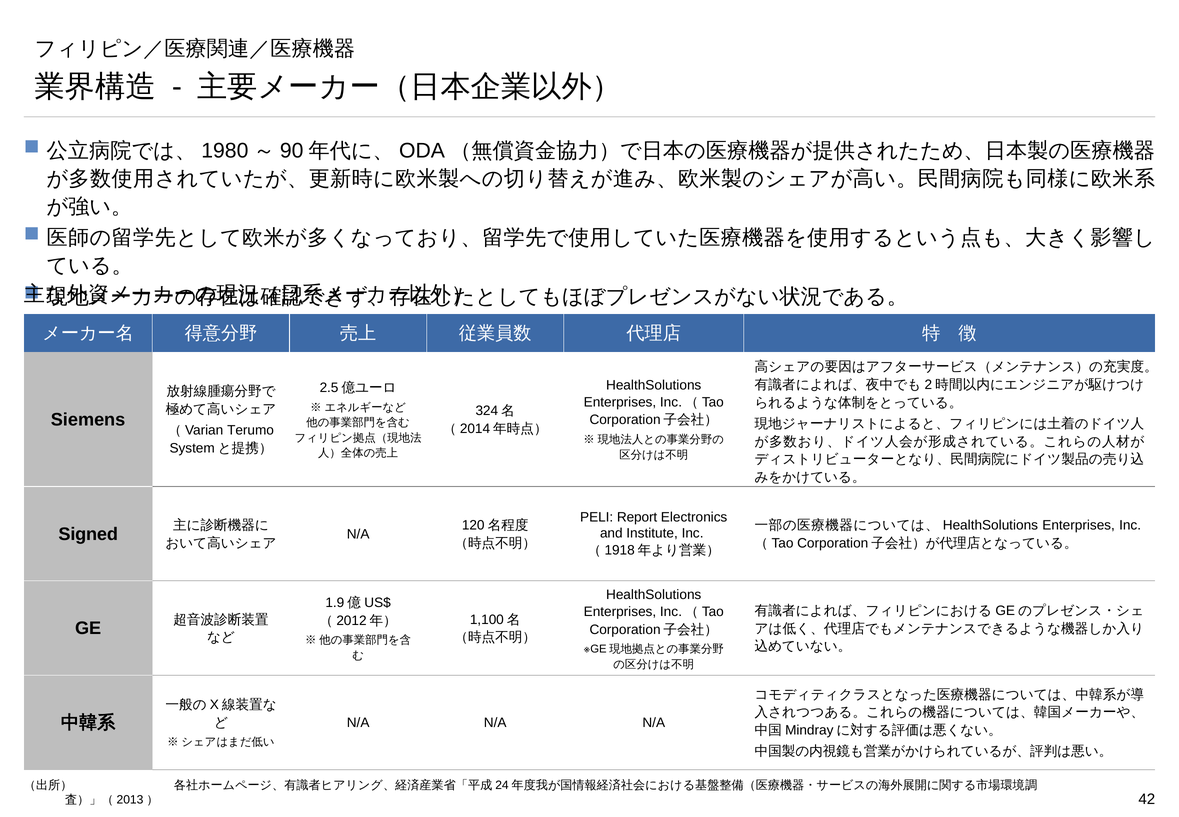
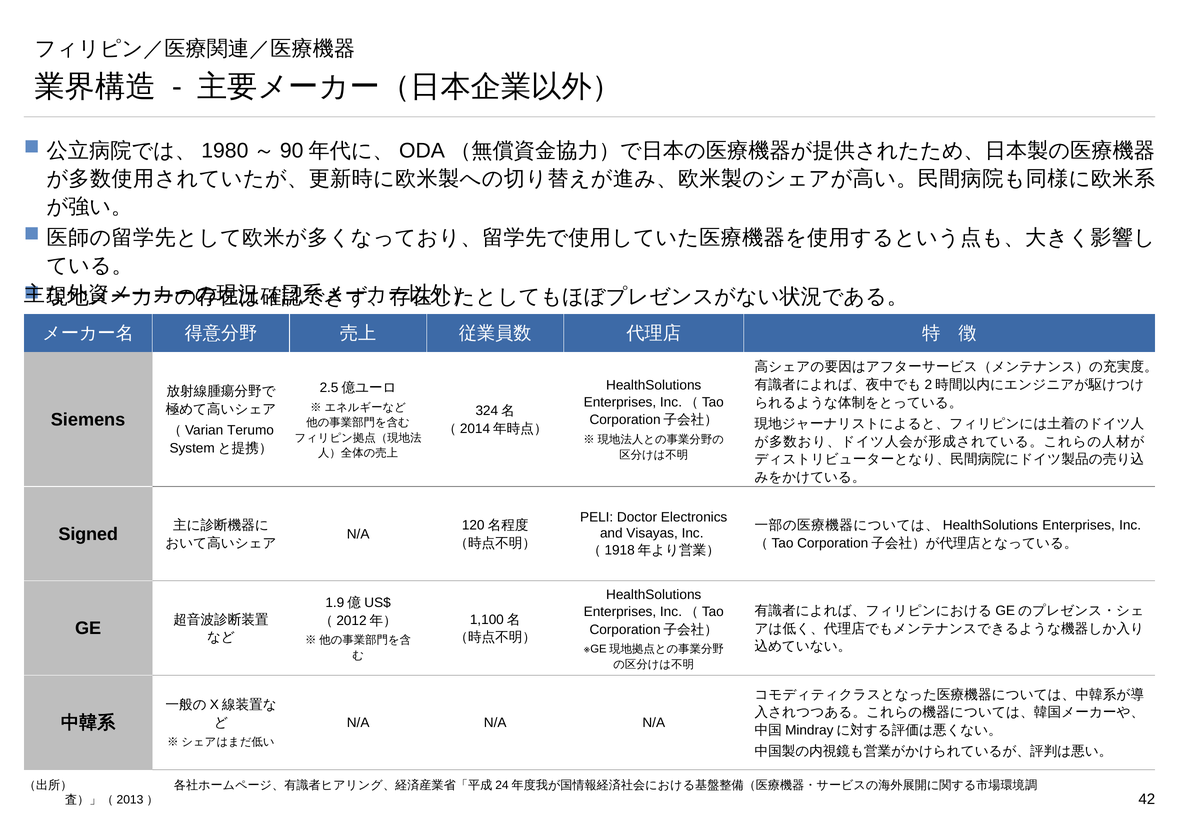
Report: Report -> Doctor
Institute: Institute -> Visayas
